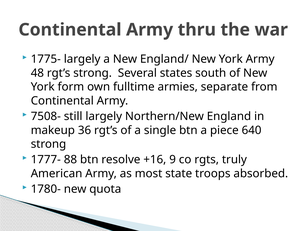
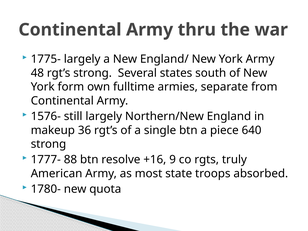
7508-: 7508- -> 1576-
